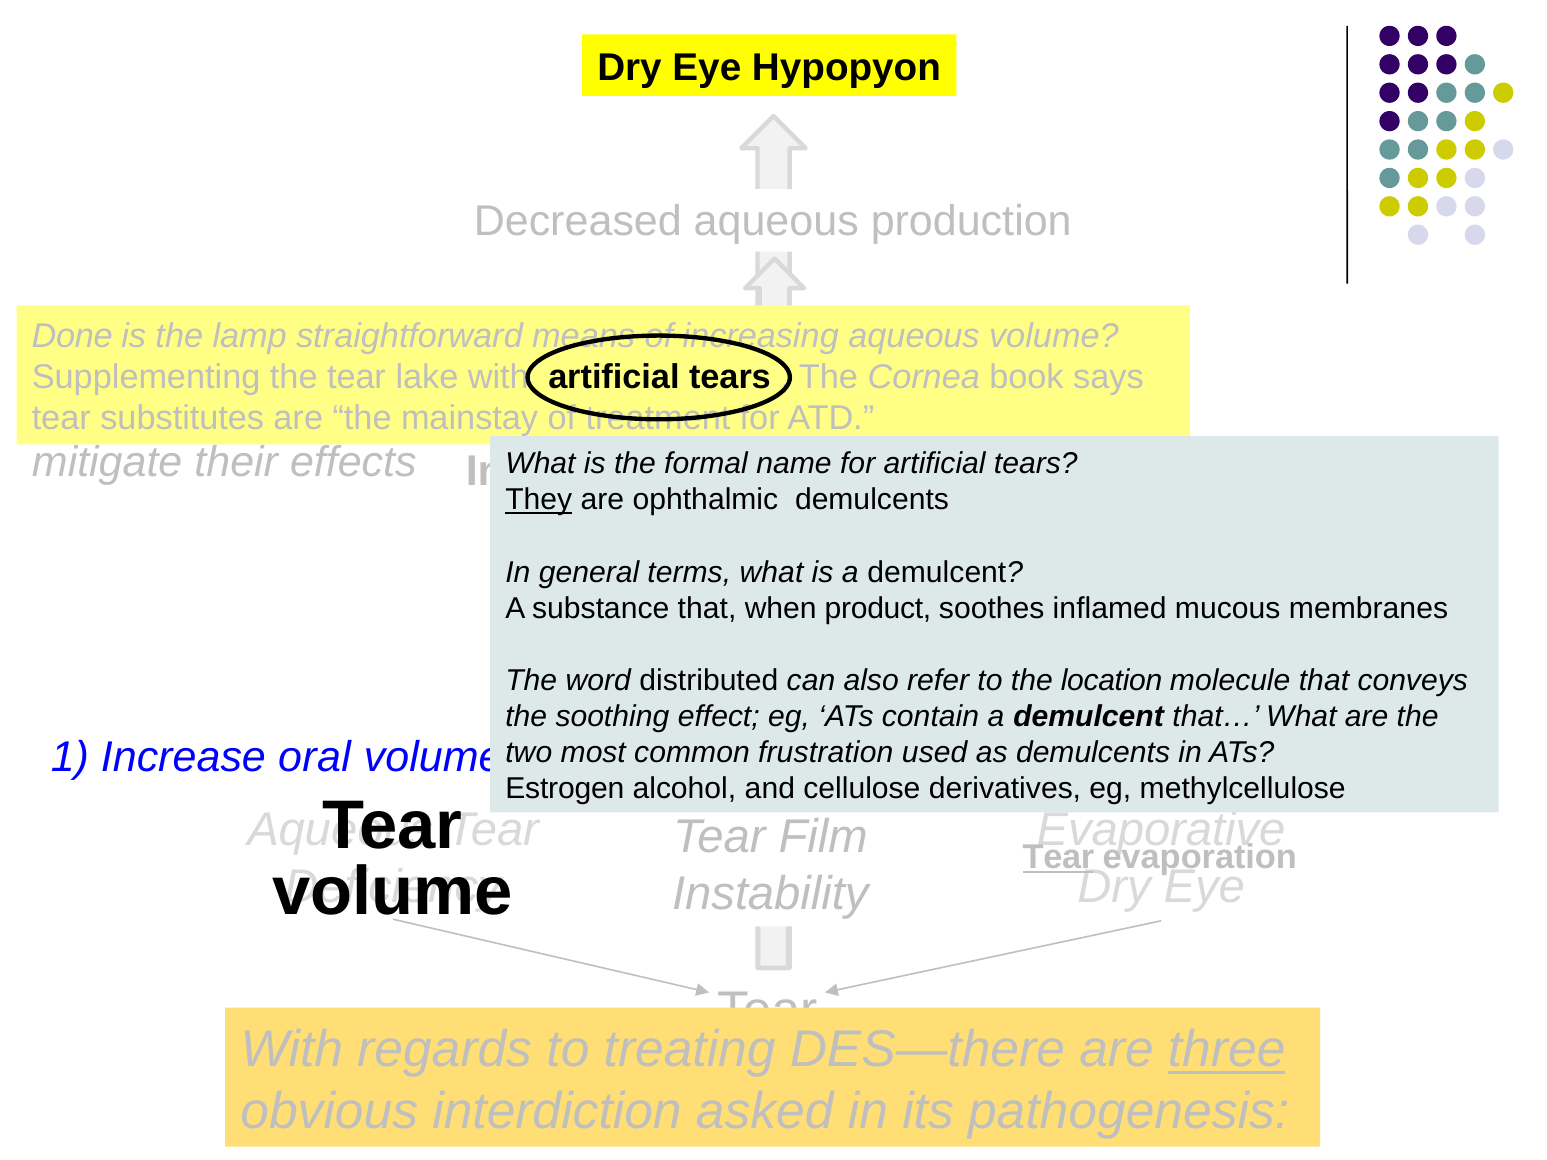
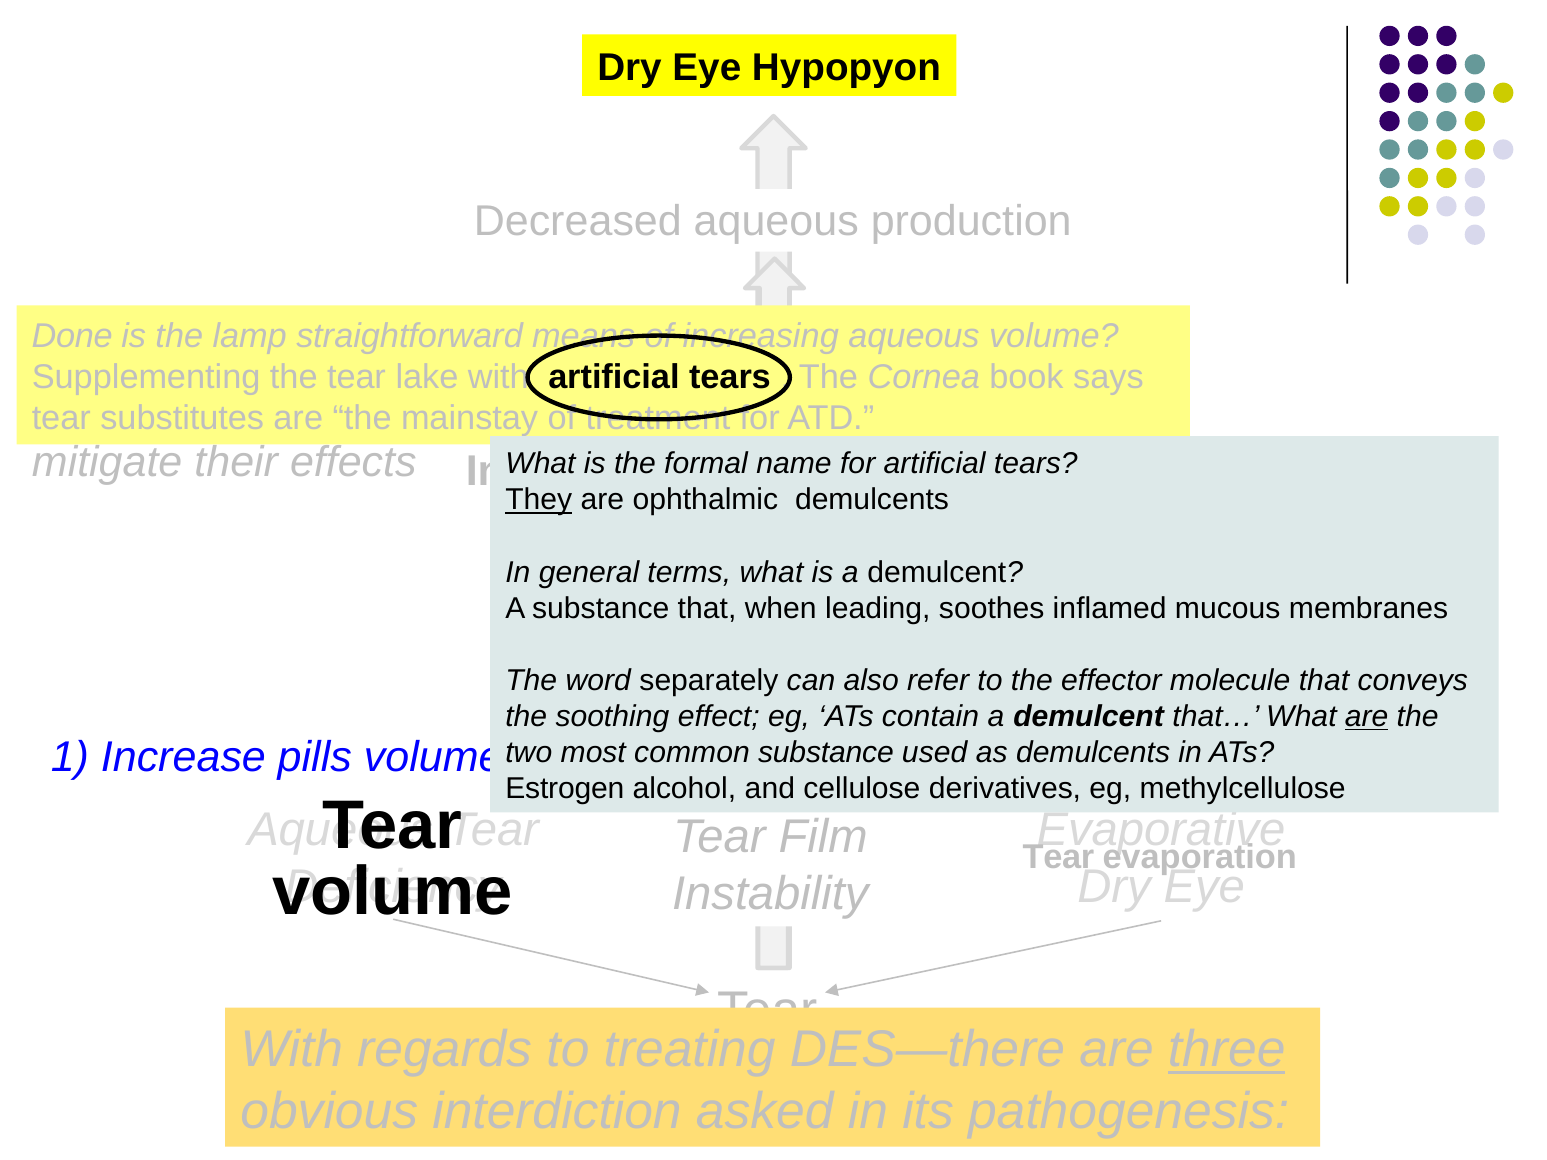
product: product -> leading
distributed: distributed -> separately
location: location -> effector
are at (1367, 717) underline: none -> present
oral: oral -> pills
common frustration: frustration -> substance
Tear at (1058, 857) underline: present -> none
